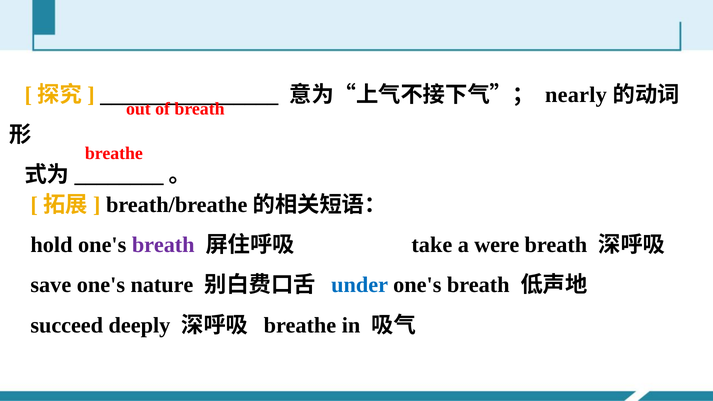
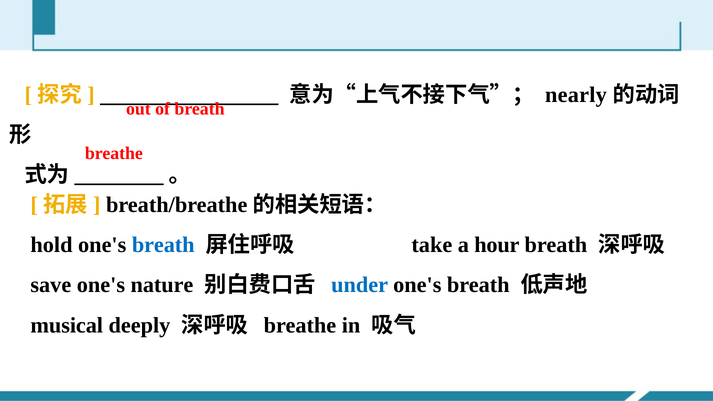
breath at (163, 245) colour: purple -> blue
were: were -> hour
succeed: succeed -> musical
